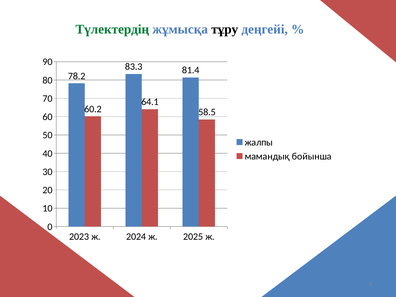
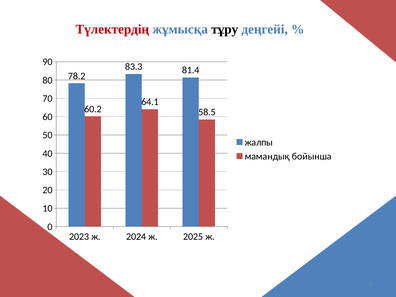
Түлектердің colour: green -> red
